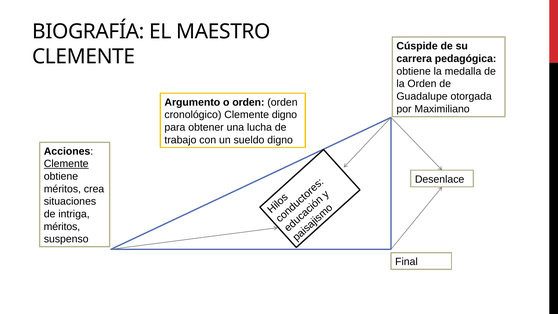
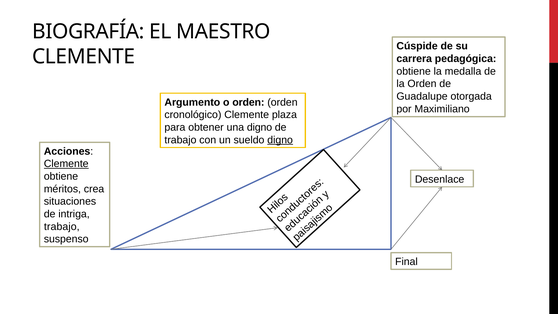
Clemente digno: digno -> plaza
una lucha: lucha -> digno
digno at (280, 140) underline: none -> present
méritos at (62, 227): méritos -> trabajo
